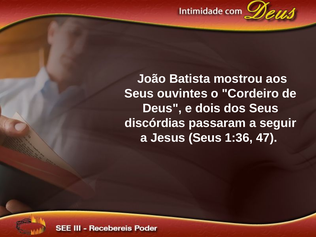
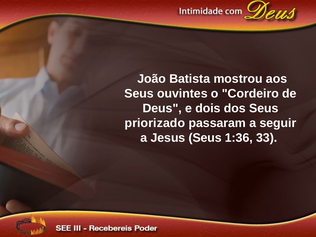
discórdias: discórdias -> priorizado
47: 47 -> 33
